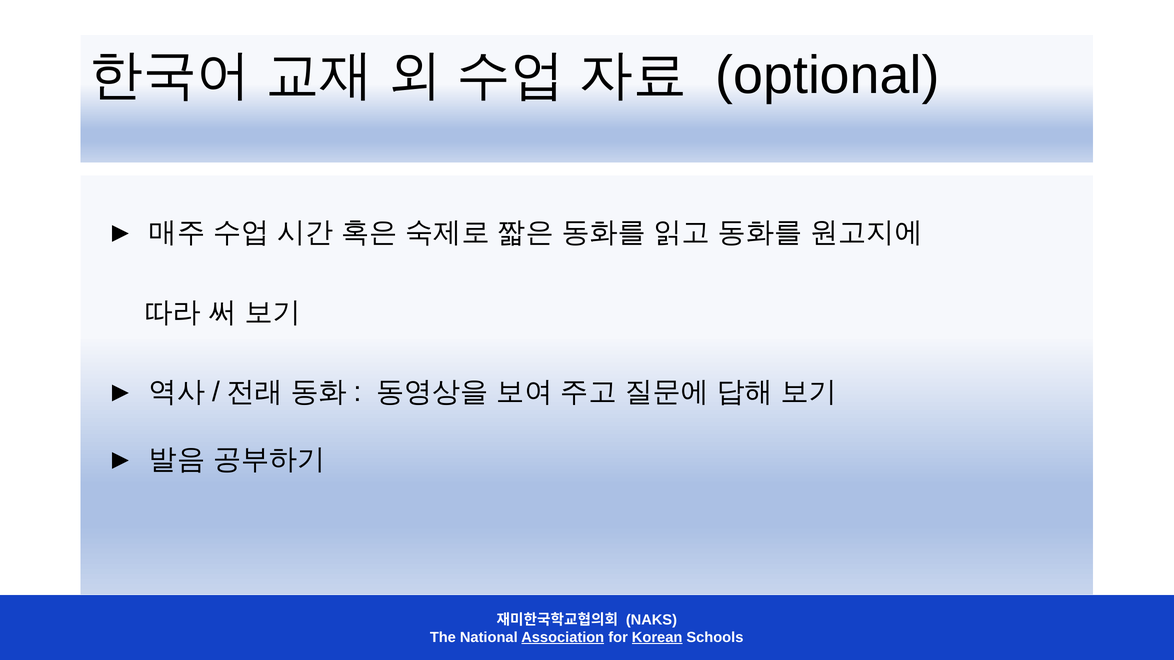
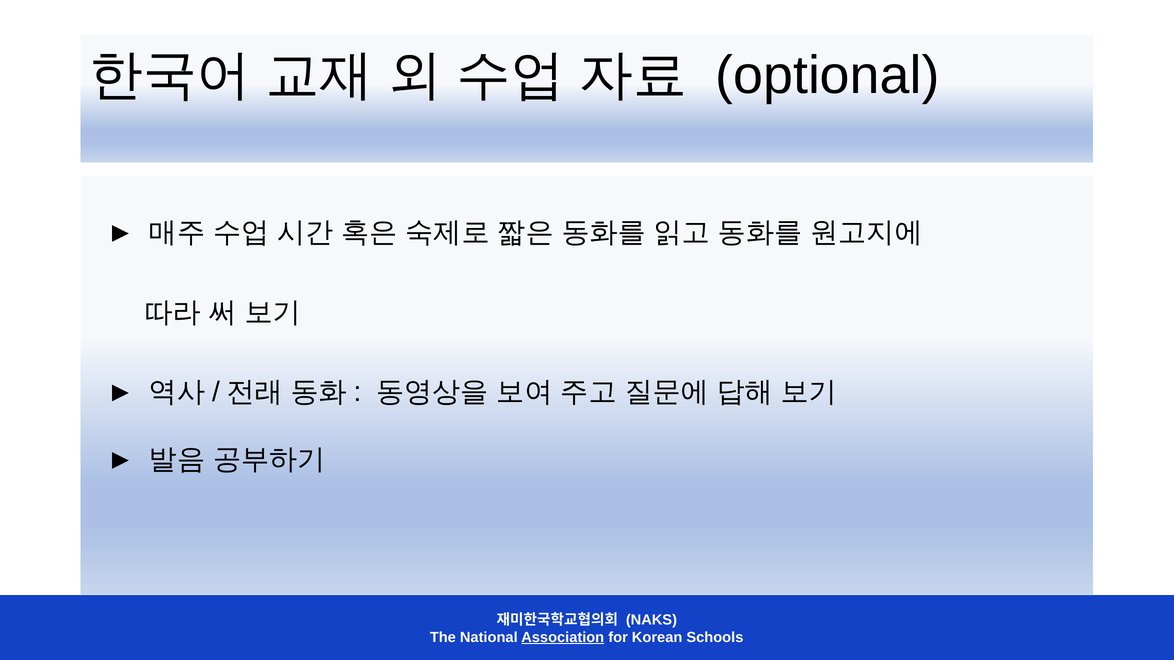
Korean underline: present -> none
